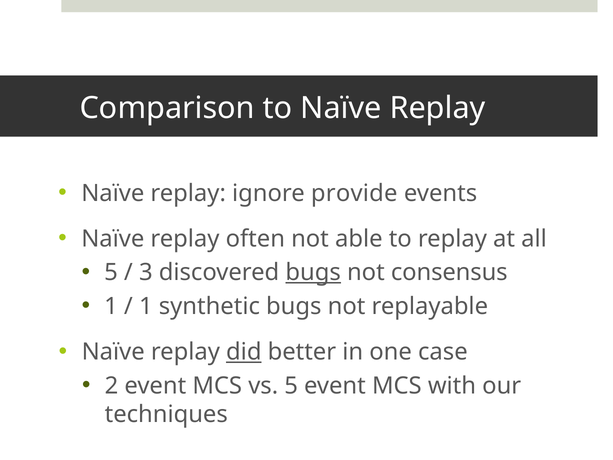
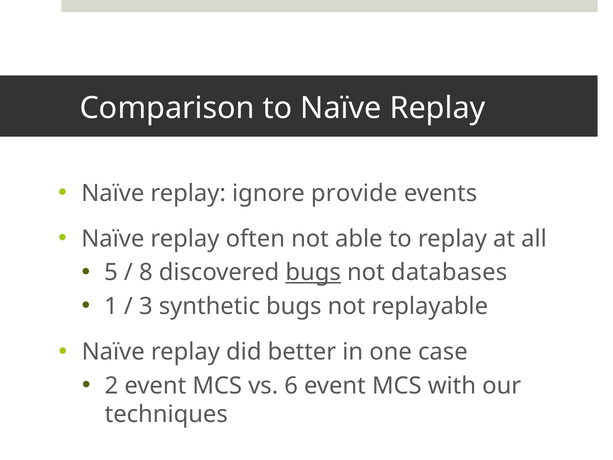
3: 3 -> 8
consensus: consensus -> databases
1 at (146, 306): 1 -> 3
did underline: present -> none
vs 5: 5 -> 6
